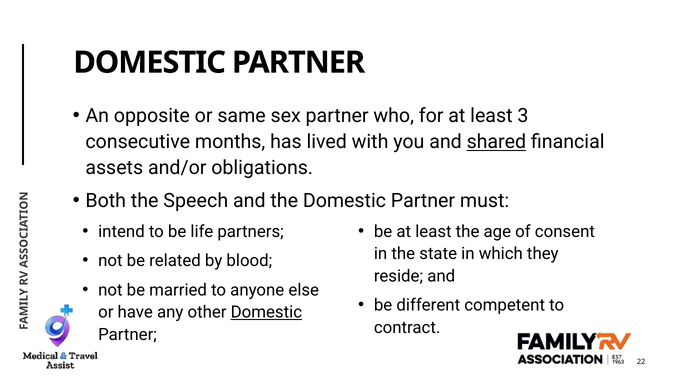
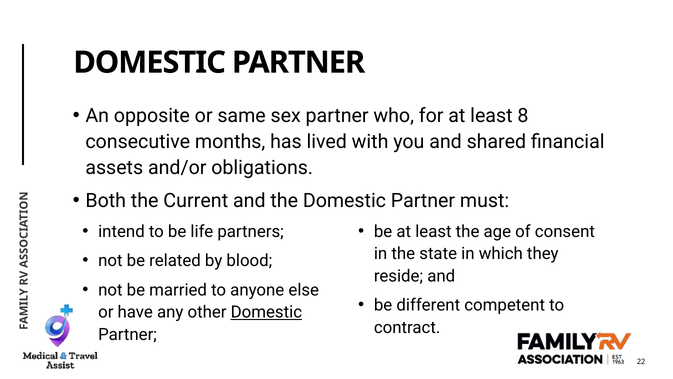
3: 3 -> 8
shared underline: present -> none
Speech: Speech -> Current
